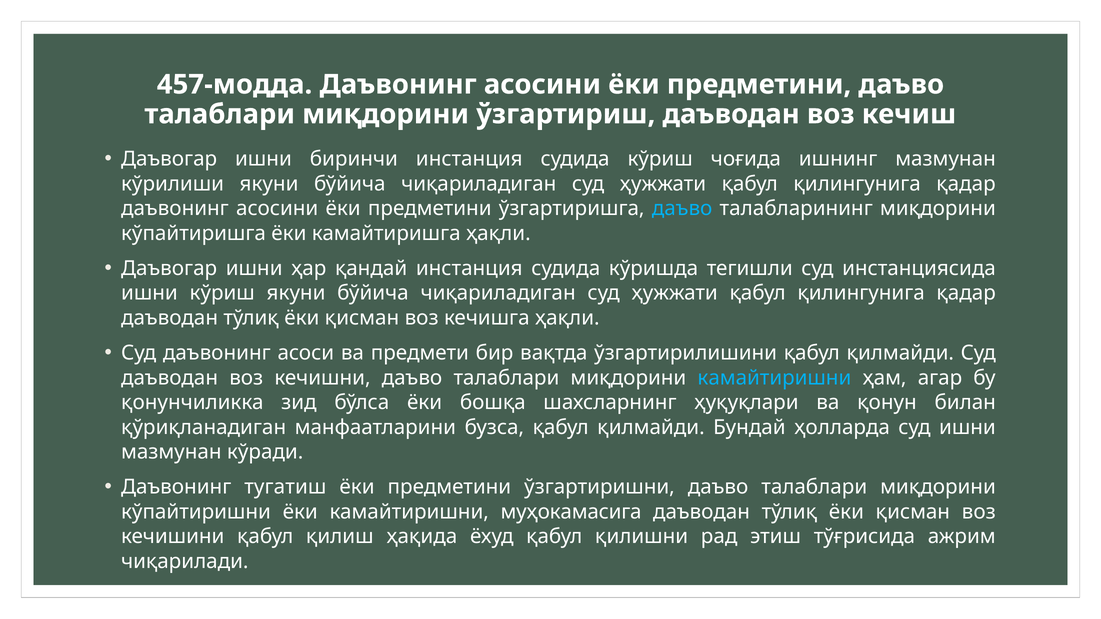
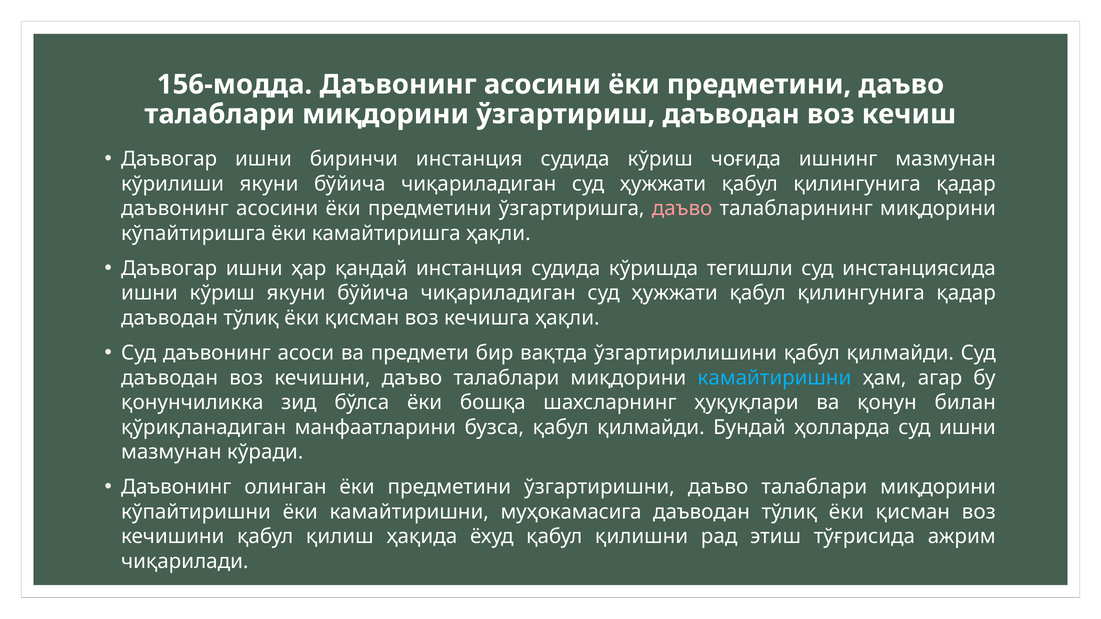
457-модда: 457-модда -> 156-модда
даъво at (682, 209) colour: light blue -> pink
тугатиш: тугатиш -> олинган
